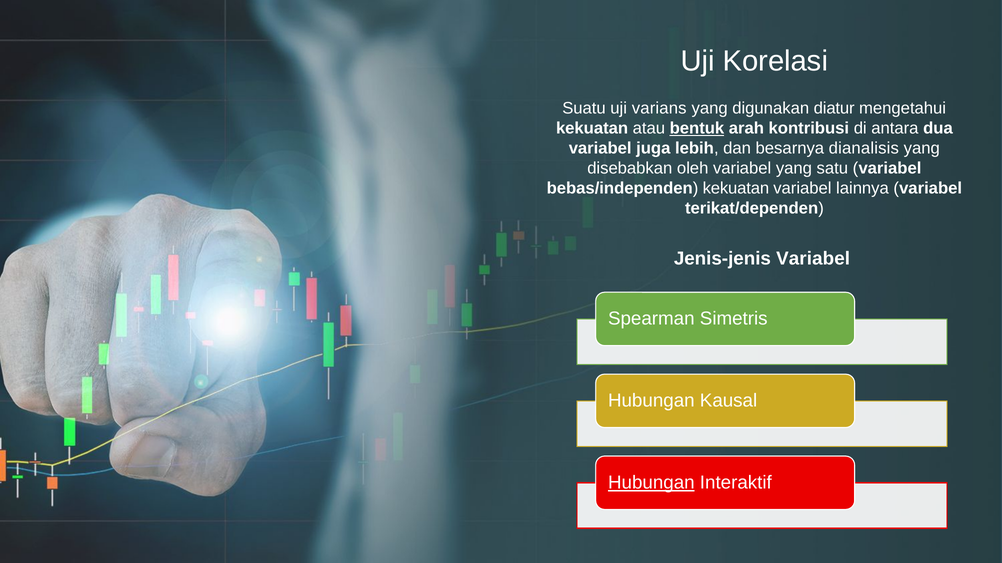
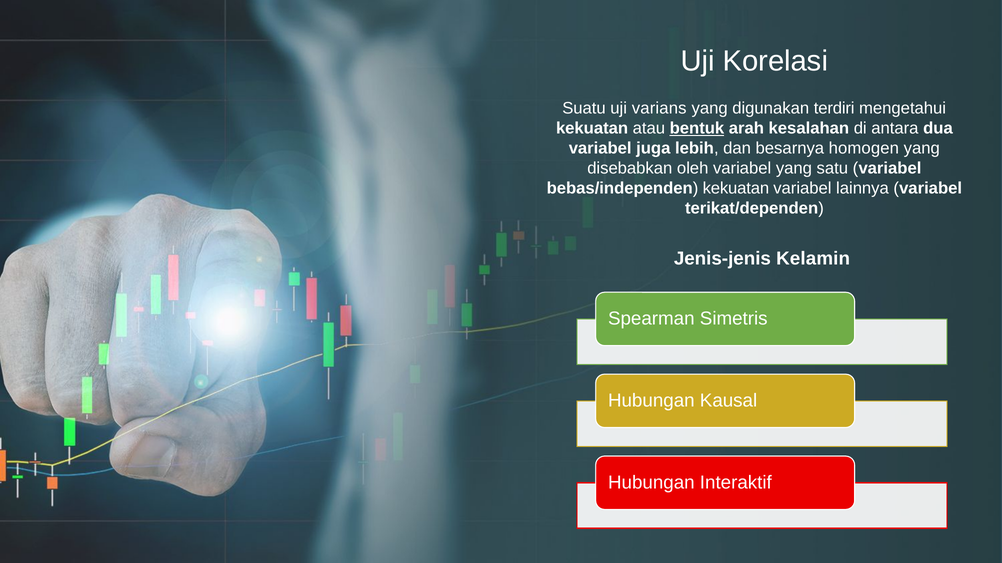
diatur: diatur -> terdiri
kontribusi: kontribusi -> kesalahan
dianalisis: dianalisis -> homogen
Jenis-jenis Variabel: Variabel -> Kelamin
Hubungan at (651, 483) underline: present -> none
